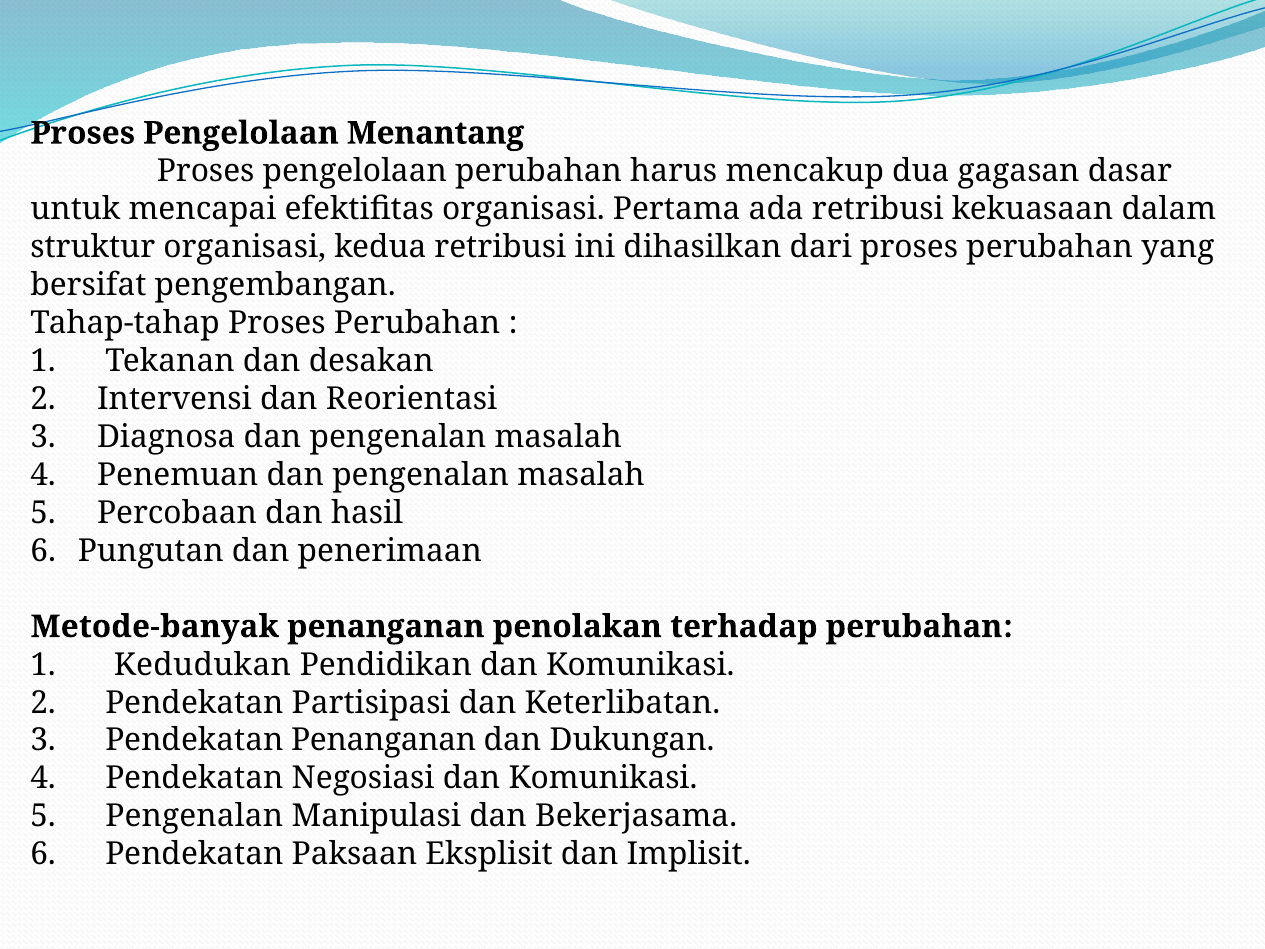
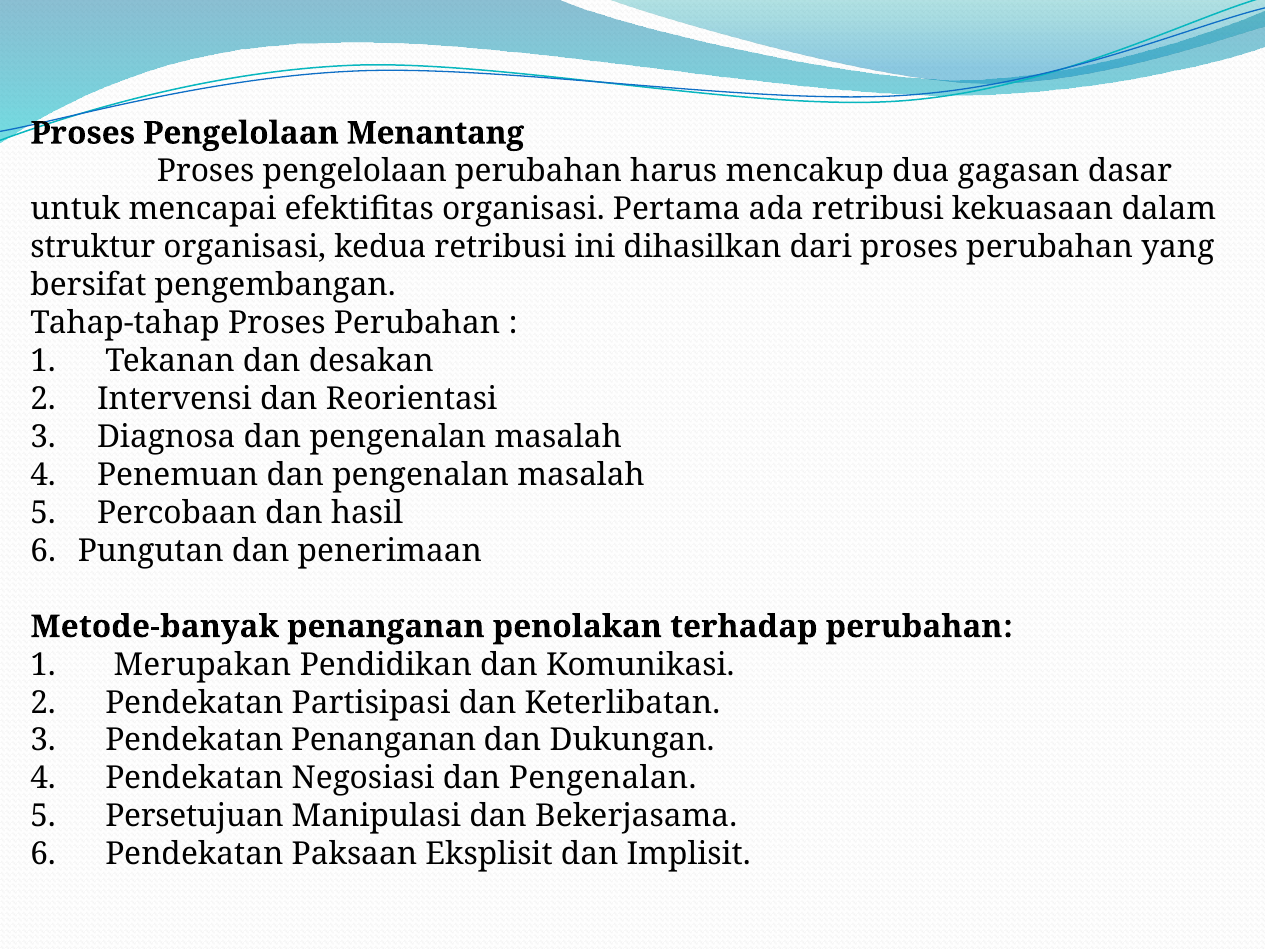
Kedudukan: Kedudukan -> Merupakan
Negosiasi dan Komunikasi: Komunikasi -> Pengenalan
5 Pengenalan: Pengenalan -> Persetujuan
